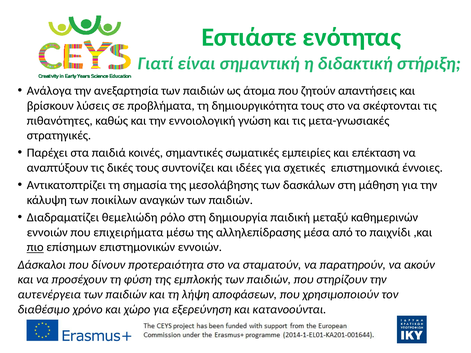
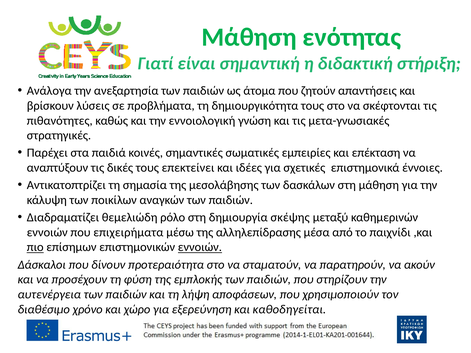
Εστιάστε at (249, 37): Εστιάστε -> Μάθηση
συντονίζει: συντονίζει -> επεκτείνει
παιδική: παιδική -> σκέψης
εννοιών at (200, 247) underline: none -> present
κατανοούνται: κατανοούνται -> καθοδηγείται
